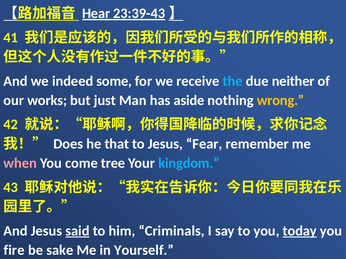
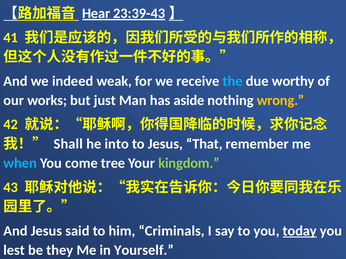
some: some -> weak
neither: neither -> worthy
Does: Does -> Shall
that: that -> into
Fear: Fear -> That
when colour: pink -> light blue
kingdom colour: light blue -> light green
said underline: present -> none
fire: fire -> lest
sake: sake -> they
